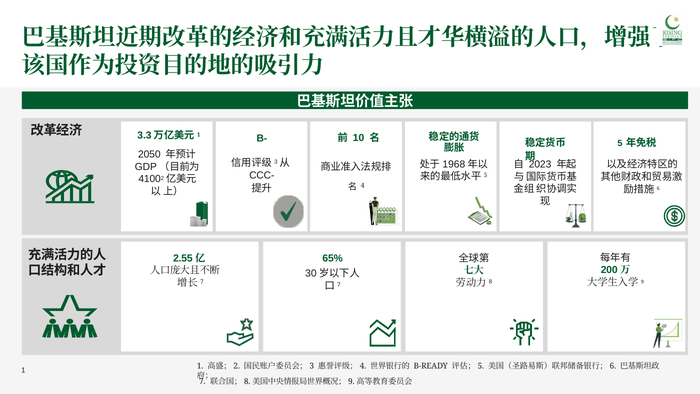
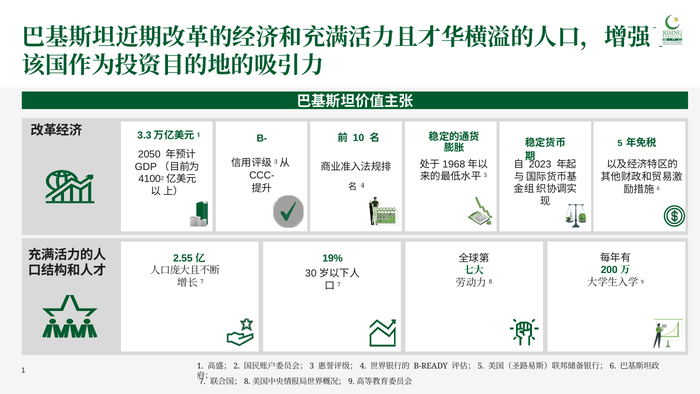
65%: 65% -> 19%
